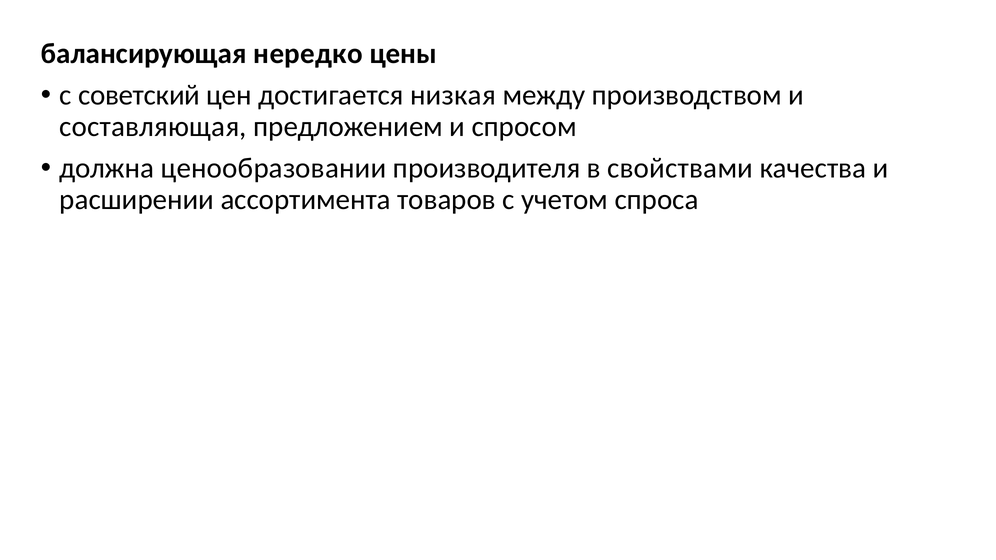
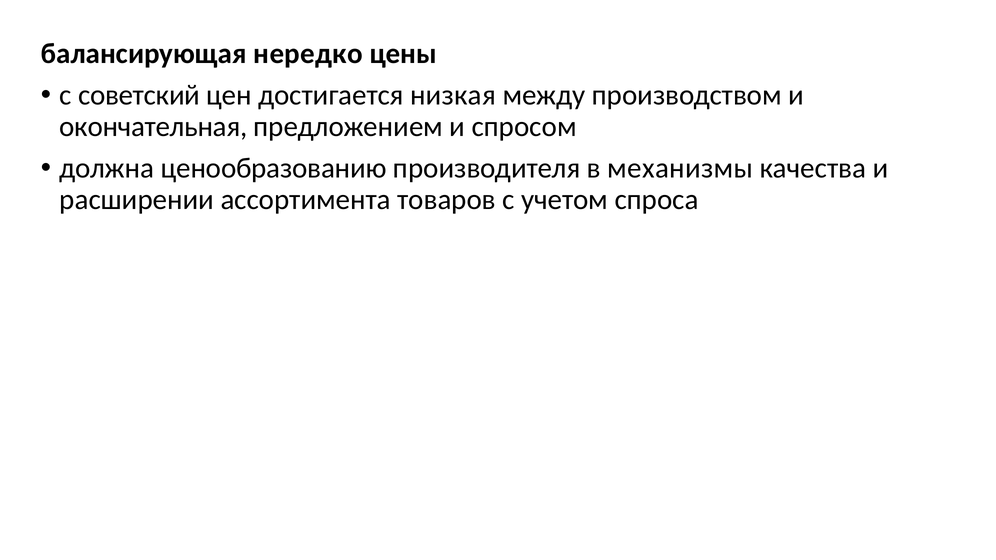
составляющая: составляющая -> окончательная
ценообразовании: ценообразовании -> ценообразованию
свойствами: свойствами -> механизмы
